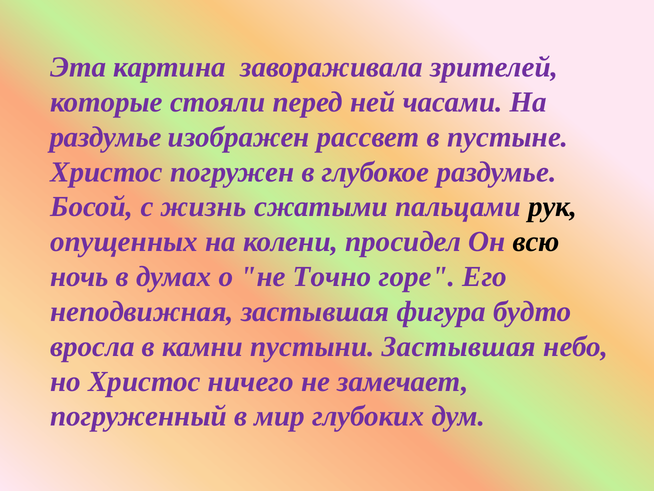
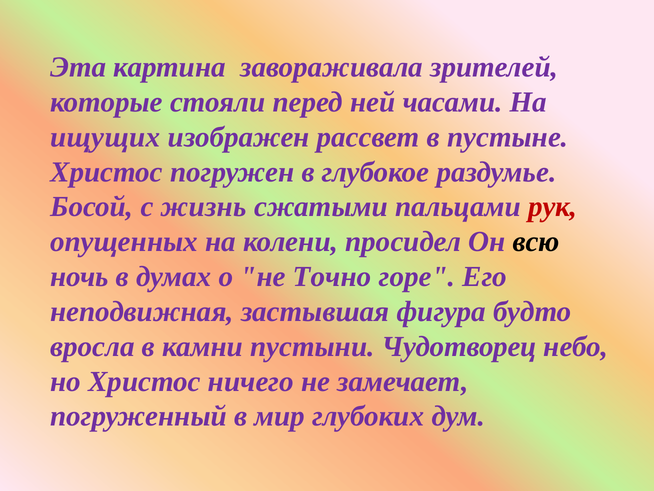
раздумье at (106, 137): раздумье -> ищущих
рук colour: black -> red
пустыни Застывшая: Застывшая -> Чудотворец
